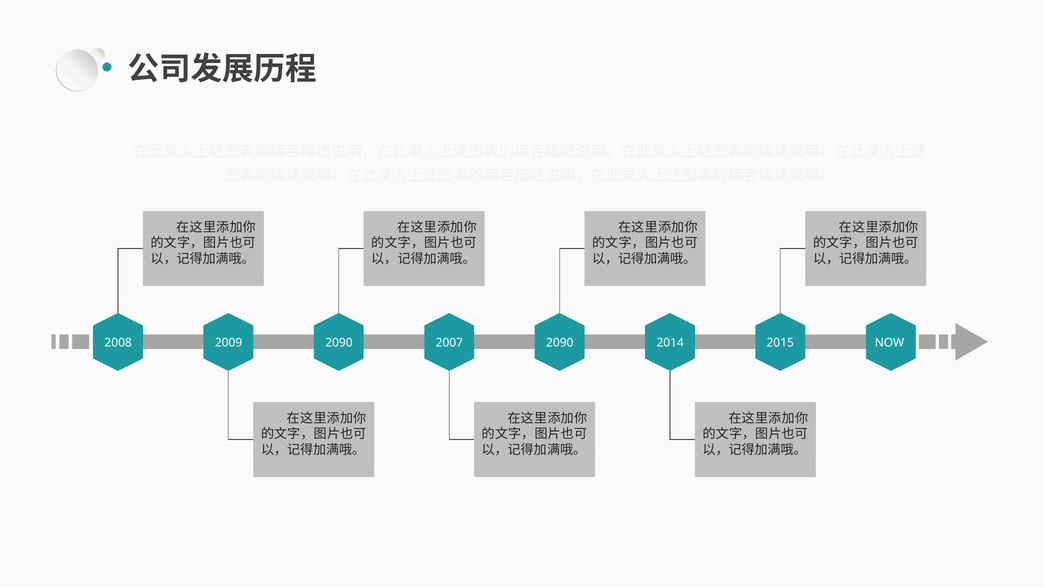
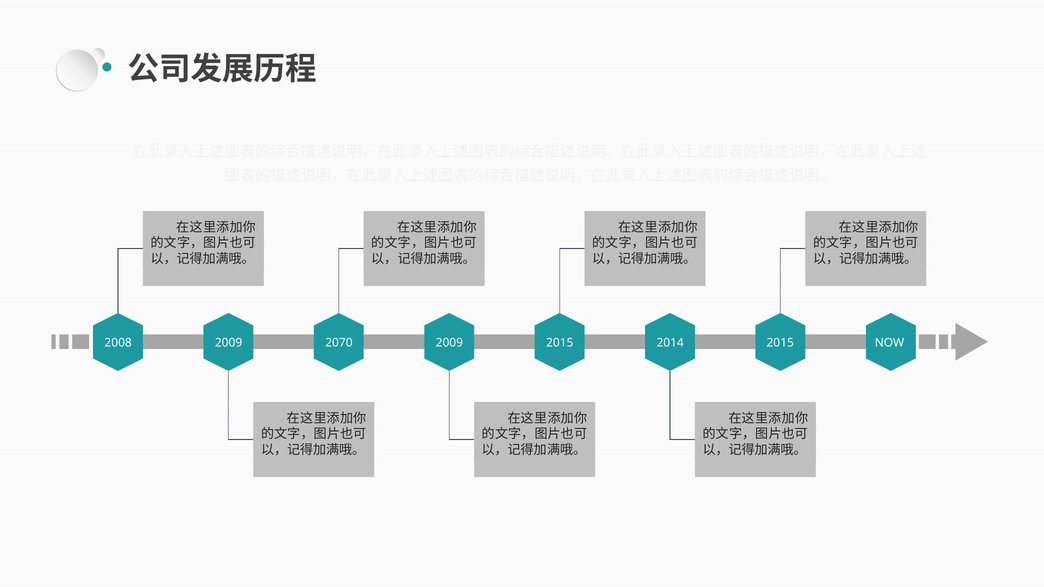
2090 at (339, 343): 2090 -> 2070
2007 at (449, 343): 2007 -> 2009
2090 at (560, 343): 2090 -> 2015
